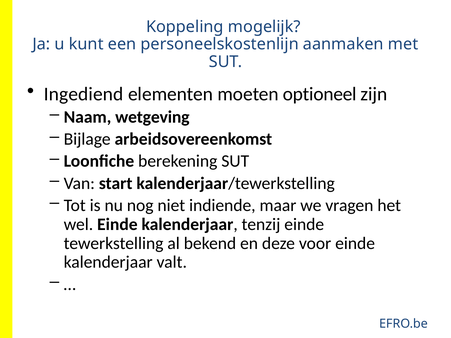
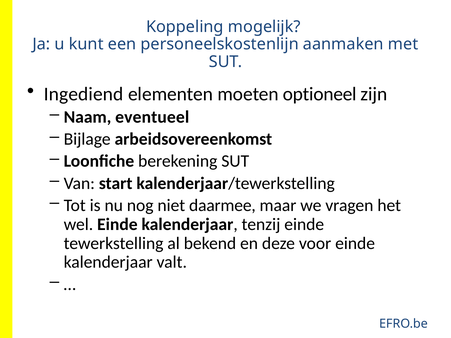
wetgeving: wetgeving -> eventueel
indiende: indiende -> daarmee
